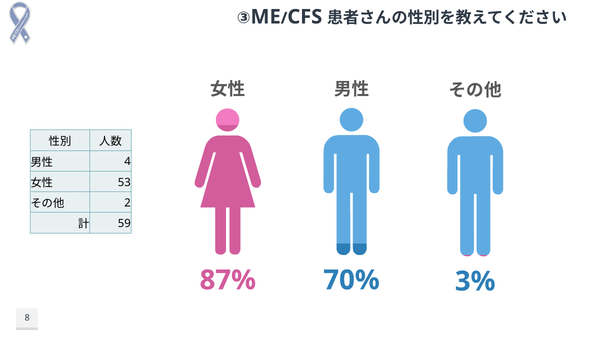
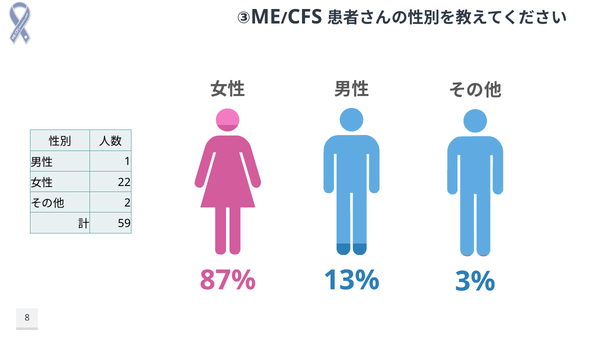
4: 4 -> 1
53: 53 -> 22
70%: 70% -> 13%
